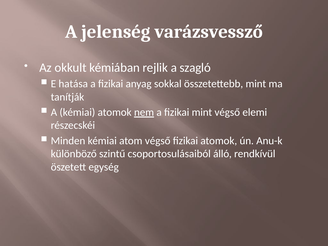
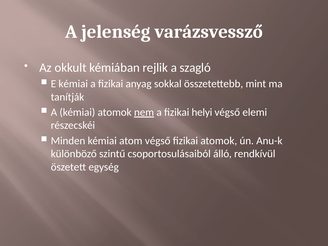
E hatása: hatása -> kémiai
fizikai mint: mint -> helyi
